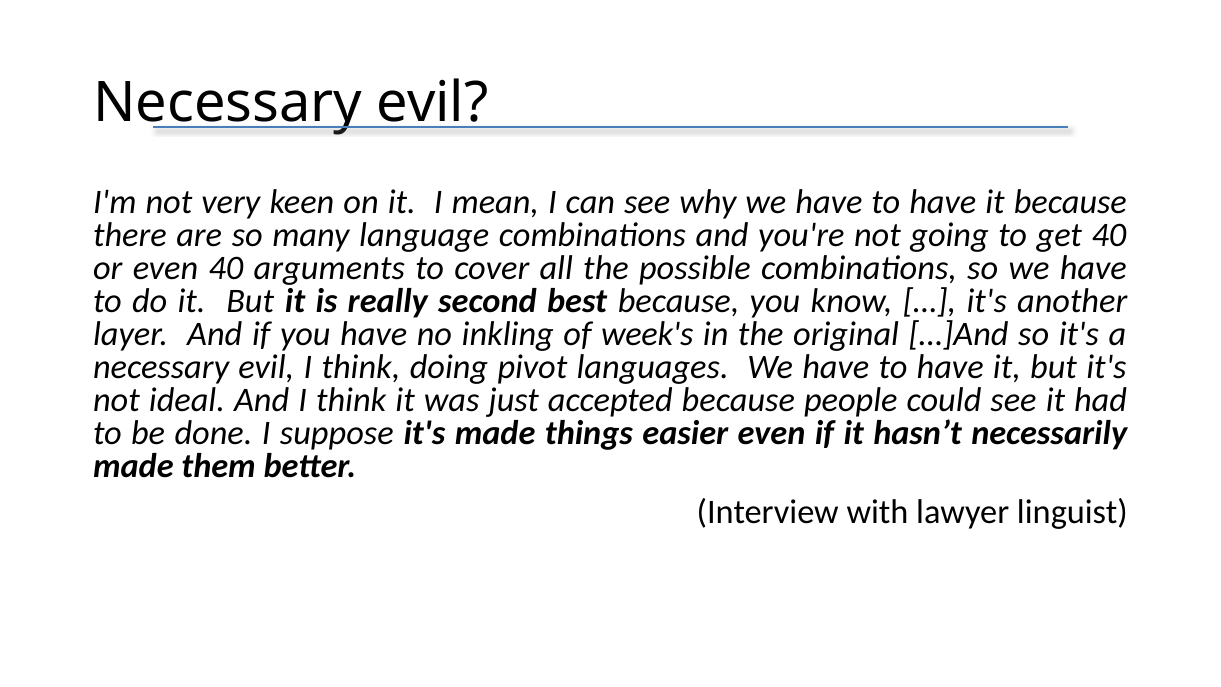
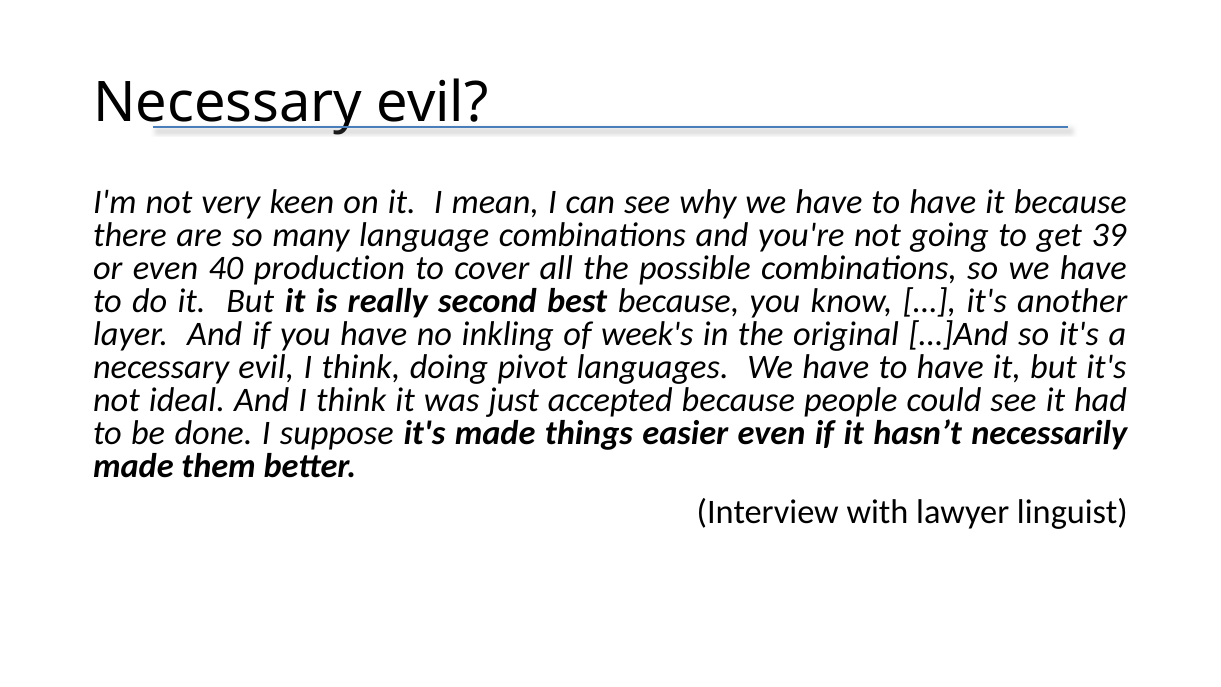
get 40: 40 -> 39
arguments: arguments -> production
